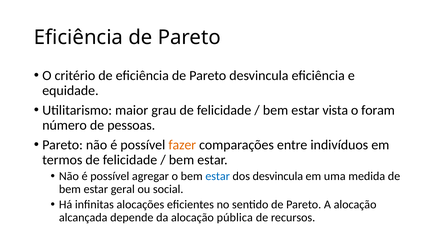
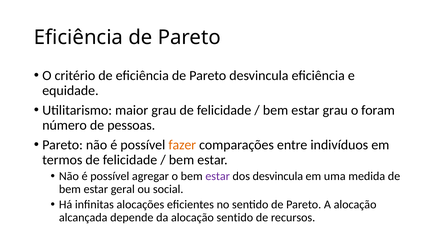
estar vista: vista -> grau
estar at (218, 176) colour: blue -> purple
alocação pública: pública -> sentido
